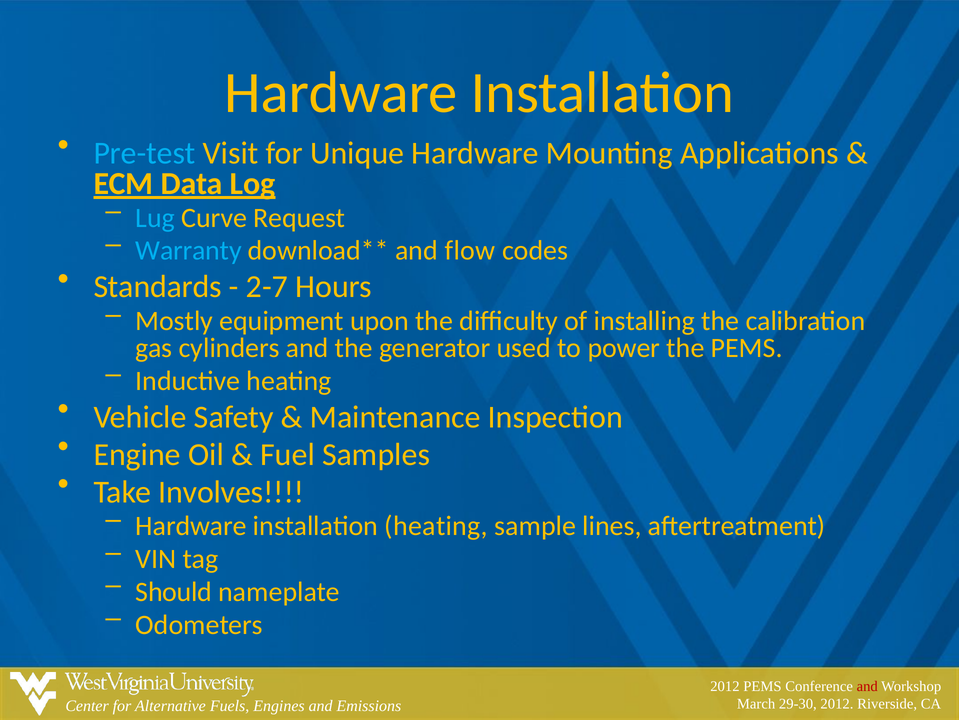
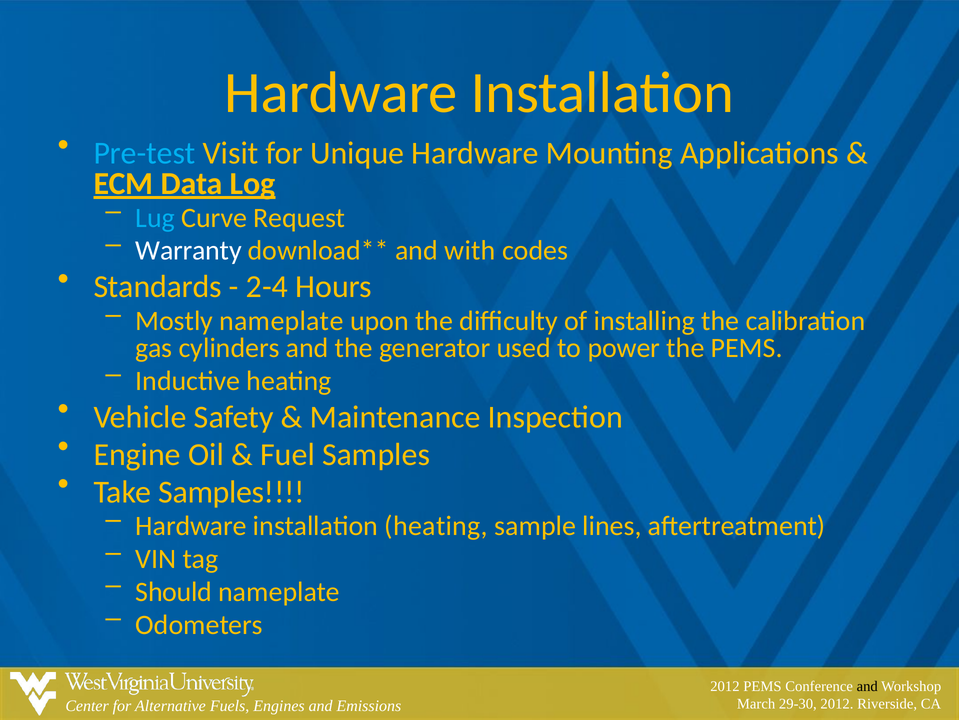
Warranty colour: light blue -> white
flow: flow -> with
2-7: 2-7 -> 2-4
Mostly equipment: equipment -> nameplate
Take Involves: Involves -> Samples
and at (867, 686) colour: red -> black
